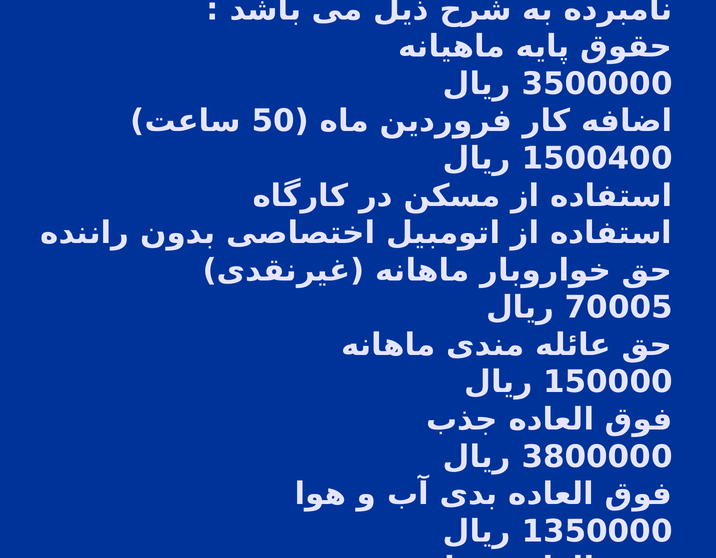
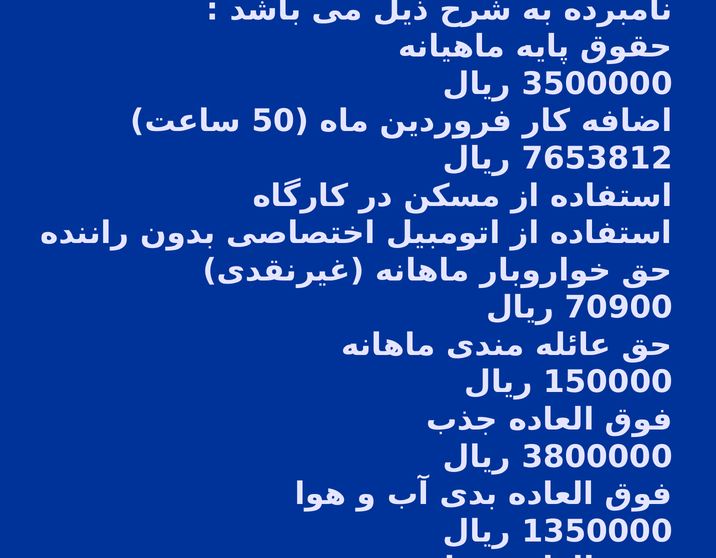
1500400: 1500400 -> 7653812
70005: 70005 -> 70900
